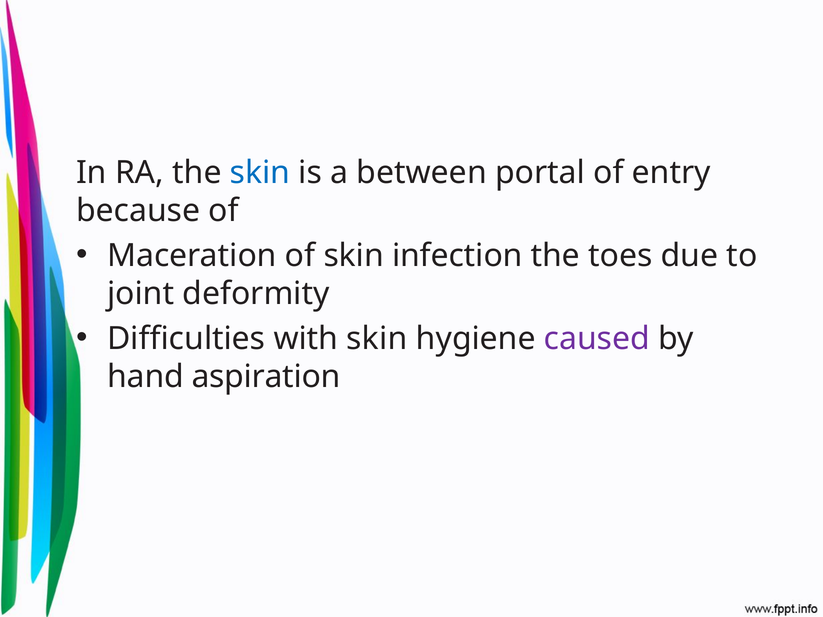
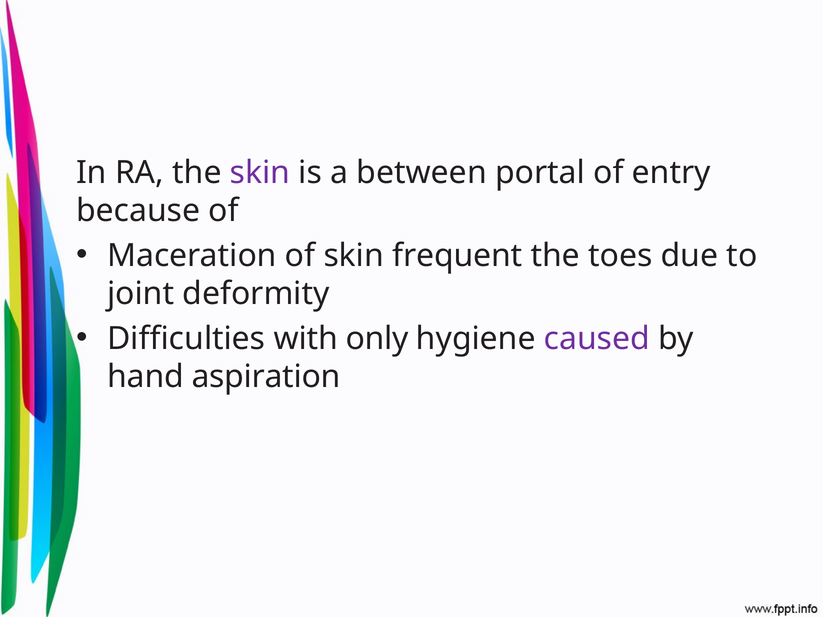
skin at (260, 173) colour: blue -> purple
infection: infection -> frequent
with skin: skin -> only
